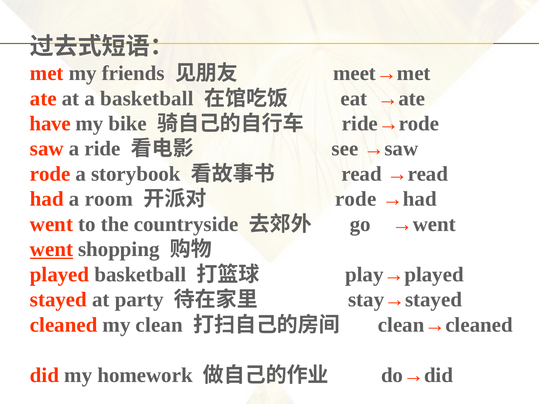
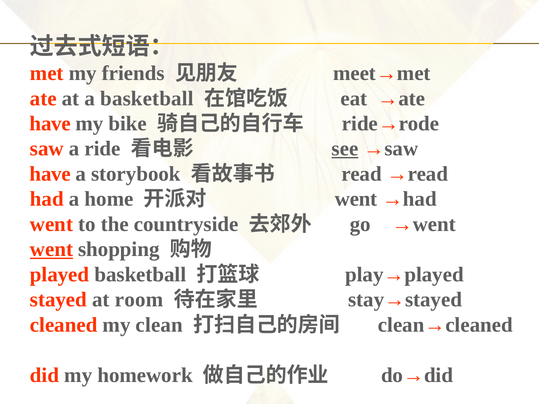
see underline: none -> present
rode at (50, 174): rode -> have
room: room -> home
rode at (356, 199): rode -> went
party: party -> room
